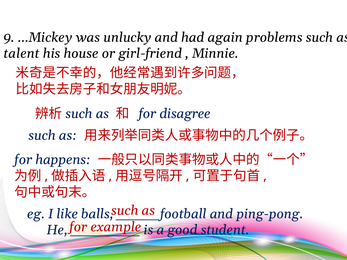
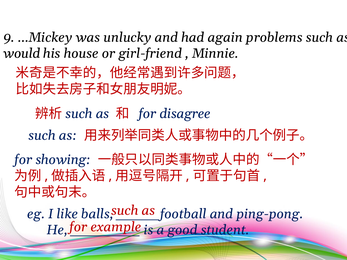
talent: talent -> would
happens: happens -> showing
